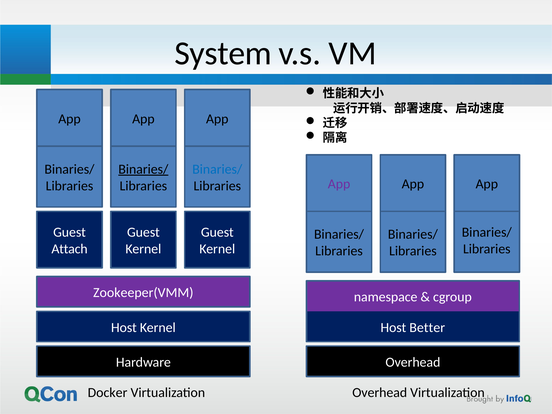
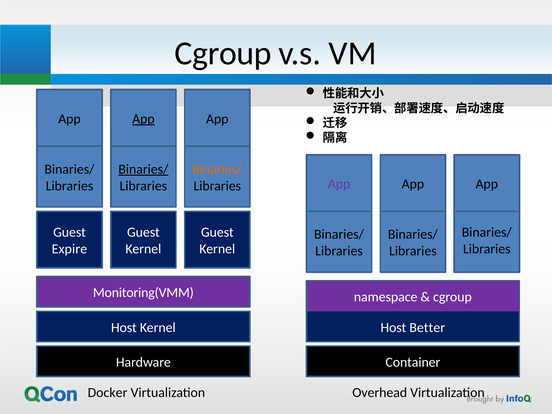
System at (223, 53): System -> Cgroup
App at (143, 119) underline: none -> present
Binaries/ at (217, 169) colour: blue -> orange
Attach: Attach -> Expire
Zookeeper(VMM: Zookeeper(VMM -> Monitoring(VMM
Overhead at (413, 362): Overhead -> Container
